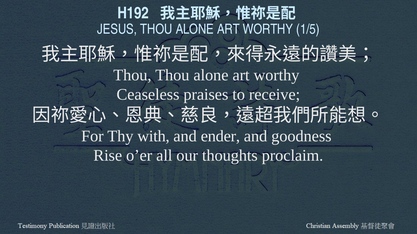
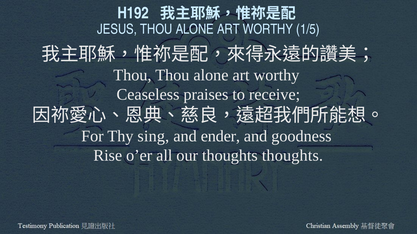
with: with -> sing
thoughts proclaim: proclaim -> thoughts
